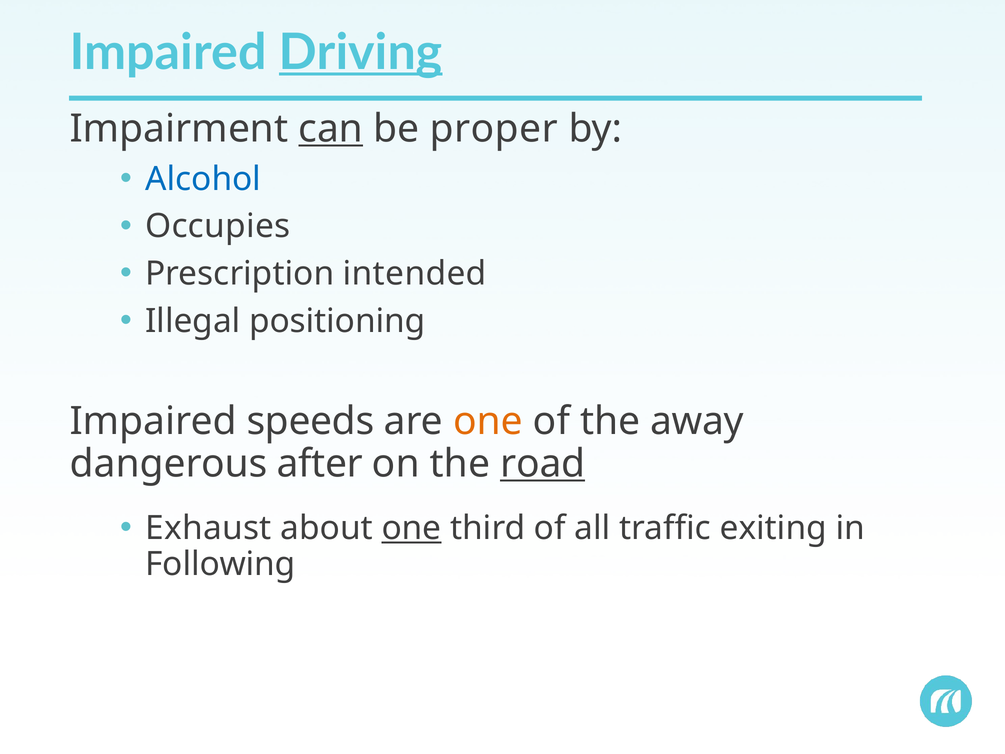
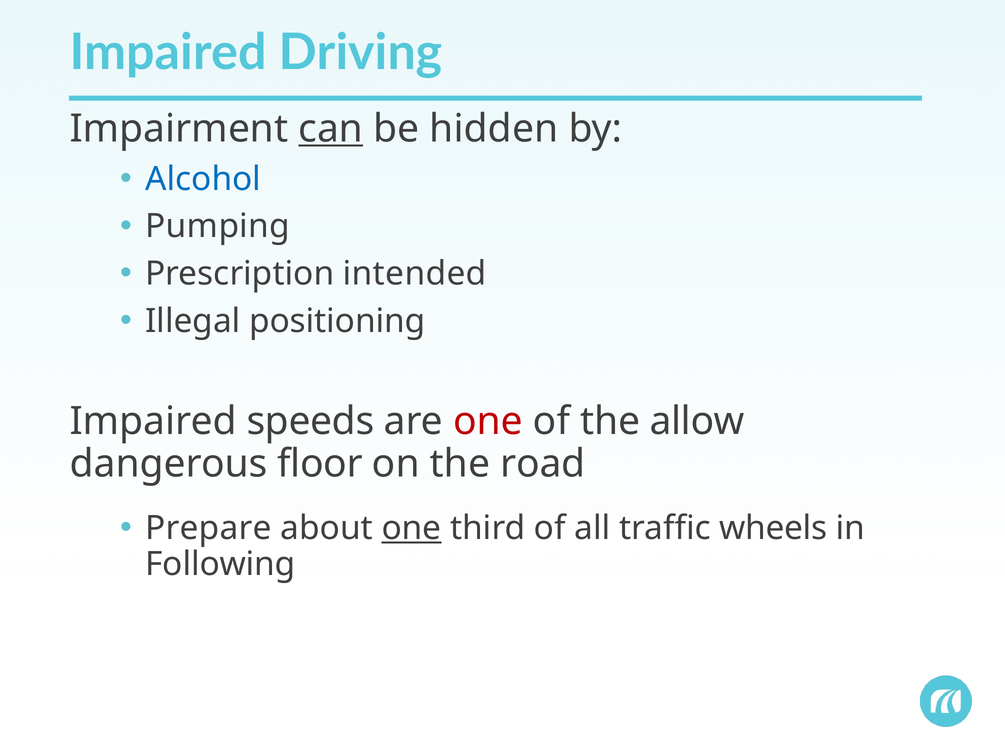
Driving underline: present -> none
proper: proper -> hidden
Occupies: Occupies -> Pumping
one at (488, 421) colour: orange -> red
away: away -> allow
after: after -> floor
road underline: present -> none
Exhaust: Exhaust -> Prepare
exiting: exiting -> wheels
